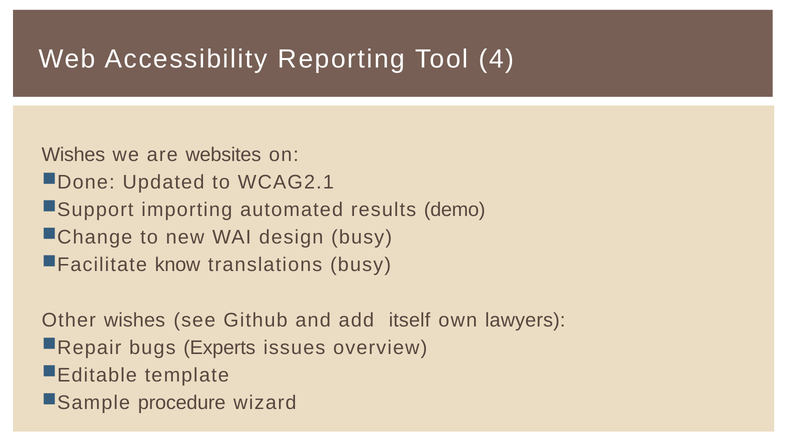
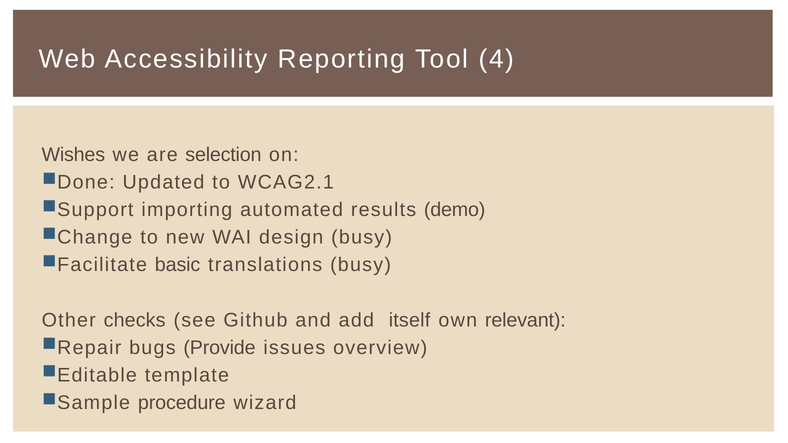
websites: websites -> selection
know: know -> basic
Other wishes: wishes -> checks
lawyers: lawyers -> relevant
Experts: Experts -> Provide
